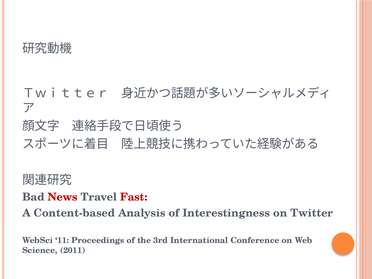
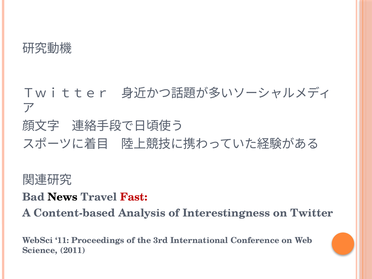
News colour: red -> black
